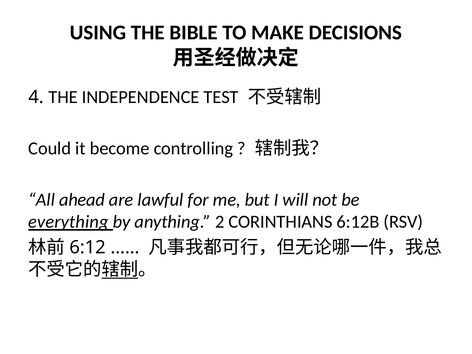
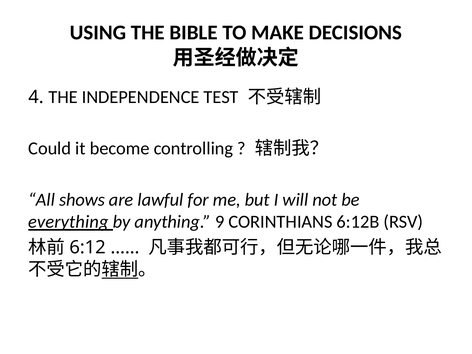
ahead: ahead -> shows
2: 2 -> 9
